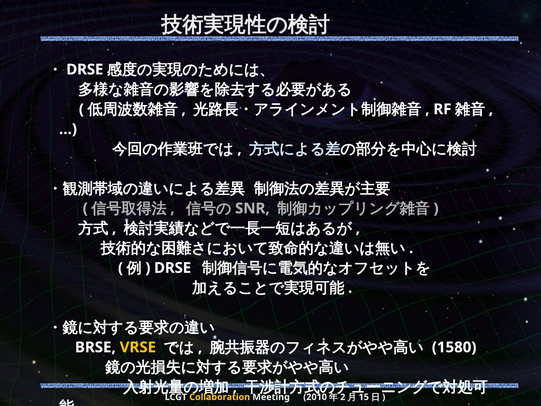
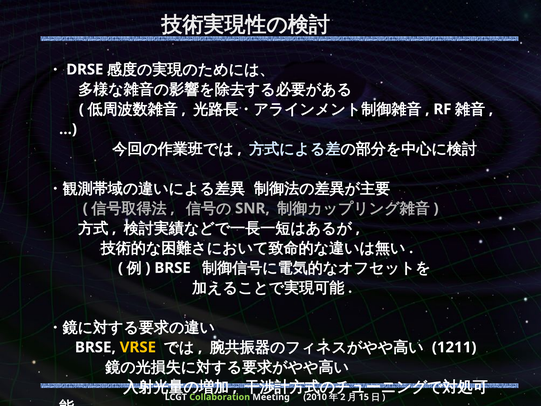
DRSE at (173, 268): DRSE -> BRSE
1580: 1580 -> 1211
Collaboration colour: yellow -> light green
